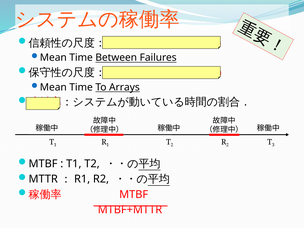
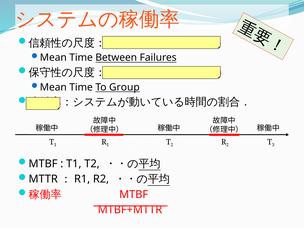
Arrays: Arrays -> Group
